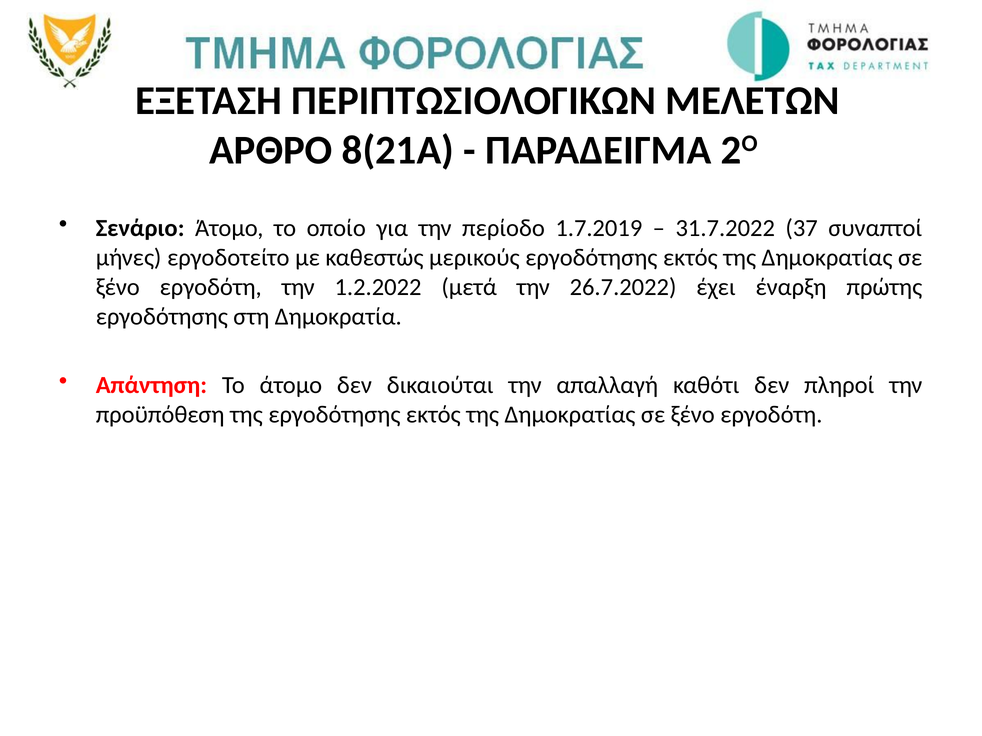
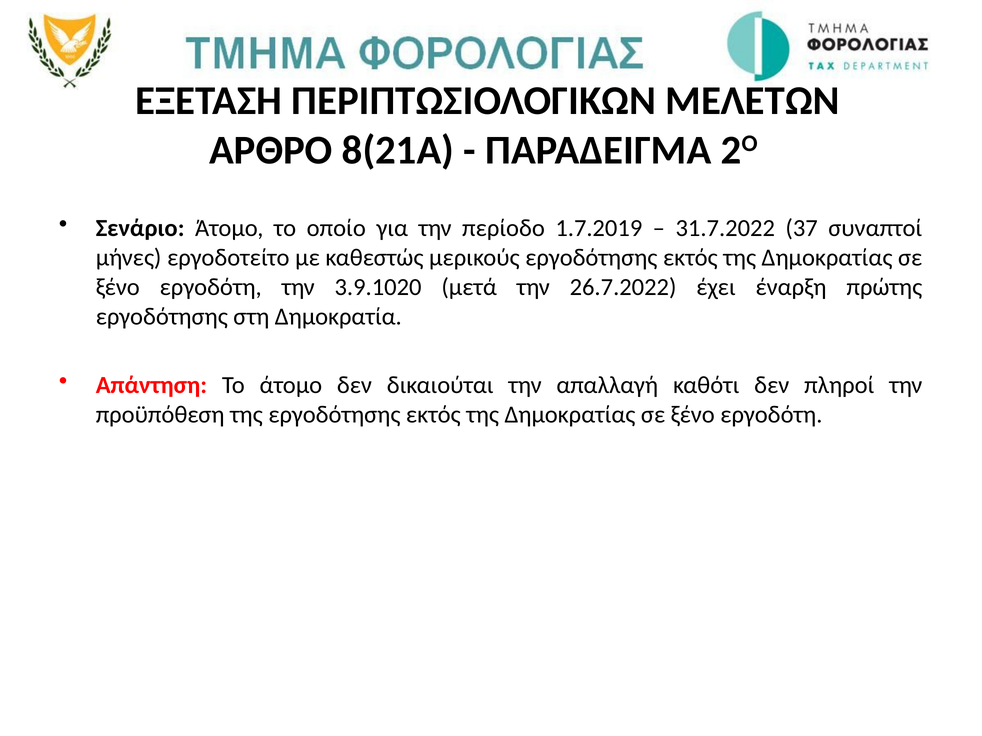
1.2.2022: 1.2.2022 -> 3.9.1020
